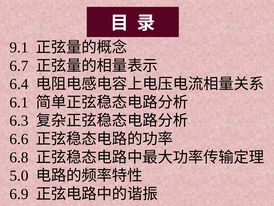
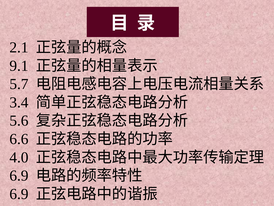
9.1: 9.1 -> 2.1
6.7: 6.7 -> 9.1
6.4: 6.4 -> 5.7
6.1: 6.1 -> 3.4
6.3: 6.3 -> 5.6
6.8: 6.8 -> 4.0
5.0 at (19, 175): 5.0 -> 6.9
